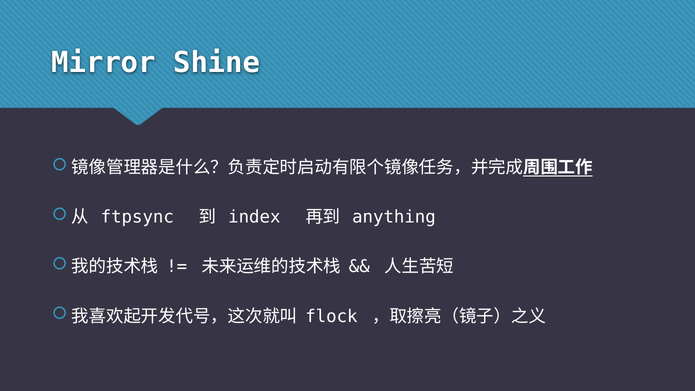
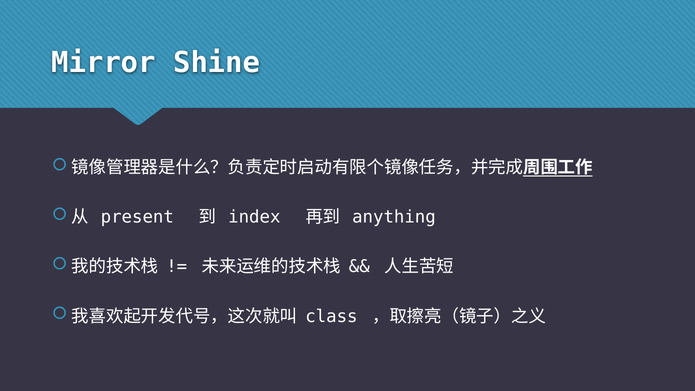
ftpsync: ftpsync -> present
flock: flock -> class
